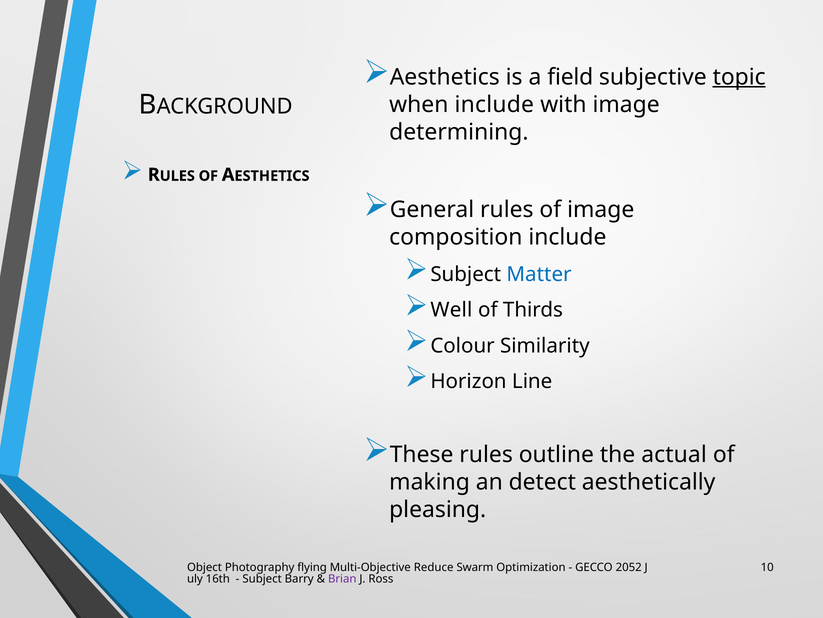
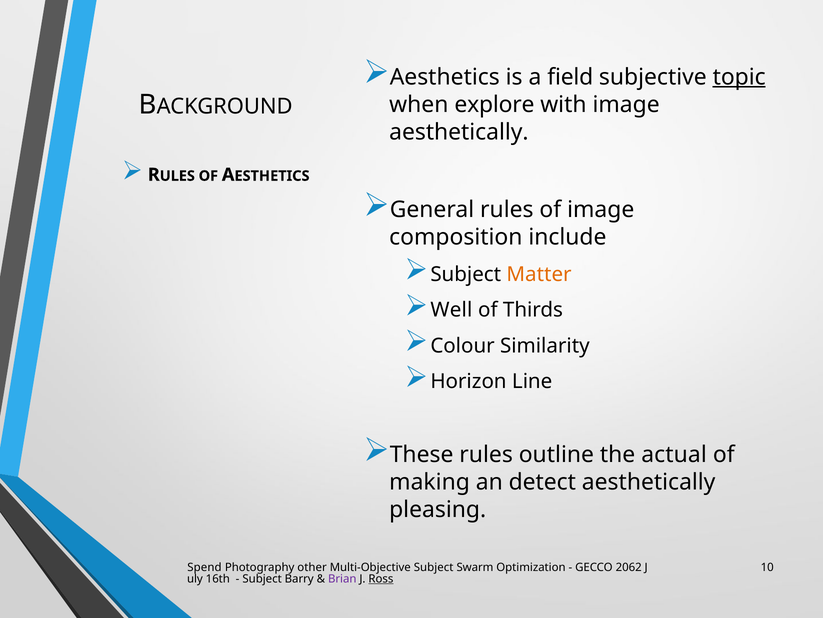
when include: include -> explore
determining at (459, 132): determining -> aesthetically
Matter colour: blue -> orange
Object: Object -> Spend
flying: flying -> other
Multi-Objective Reduce: Reduce -> Subject
2052: 2052 -> 2062
Ross underline: none -> present
